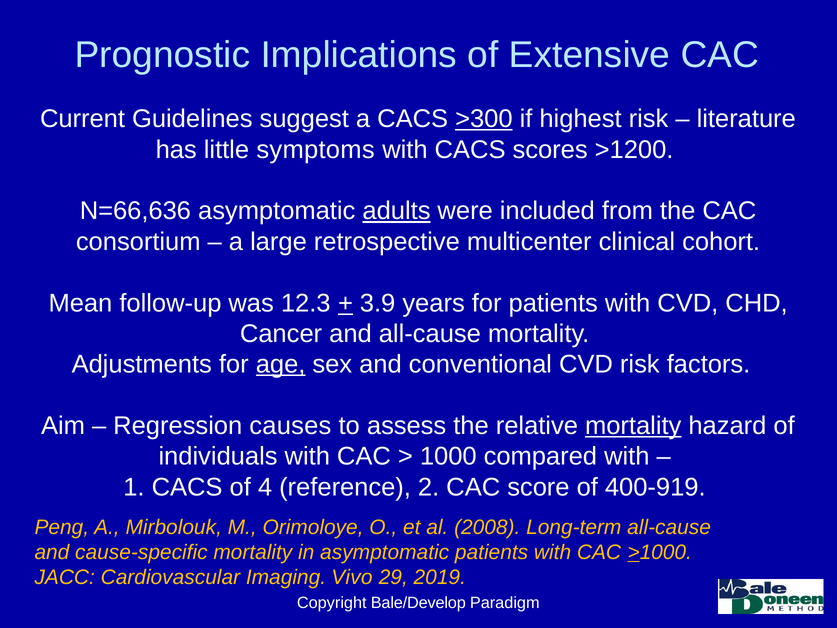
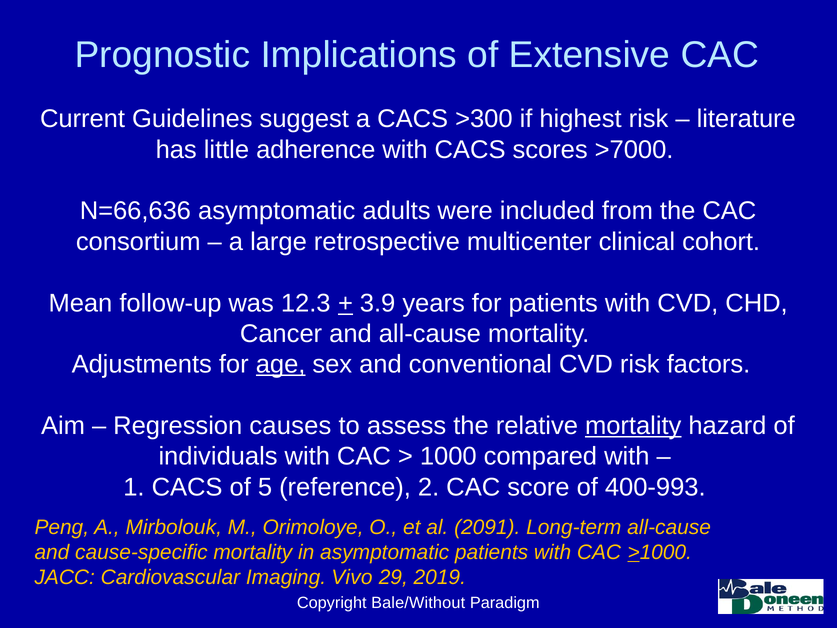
>300 underline: present -> none
symptoms: symptoms -> adherence
>1200: >1200 -> >7000
adults underline: present -> none
4: 4 -> 5
400-919: 400-919 -> 400-993
2008: 2008 -> 2091
Bale/Develop: Bale/Develop -> Bale/Without
